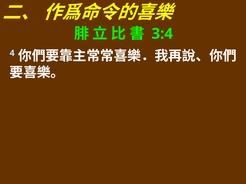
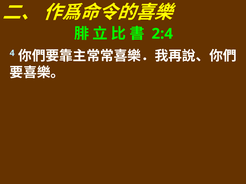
3:4: 3:4 -> 2:4
